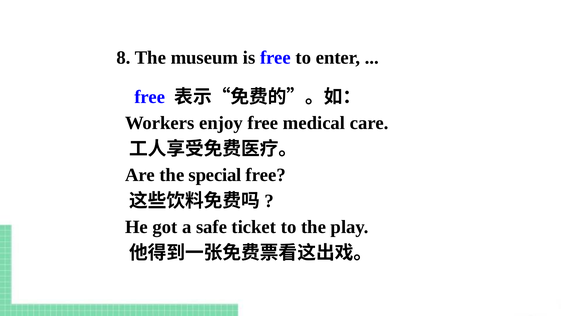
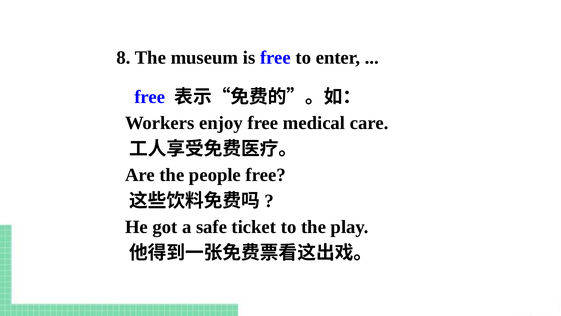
special: special -> people
